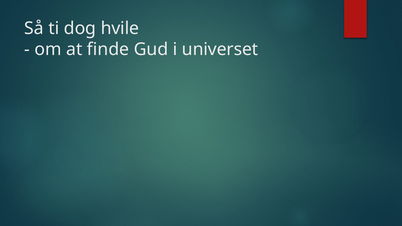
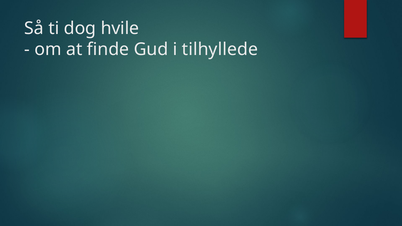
universet: universet -> tilhyllede
